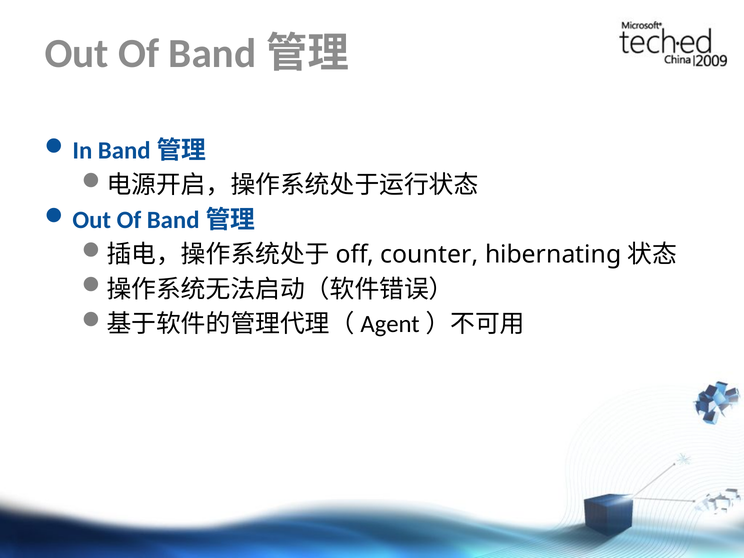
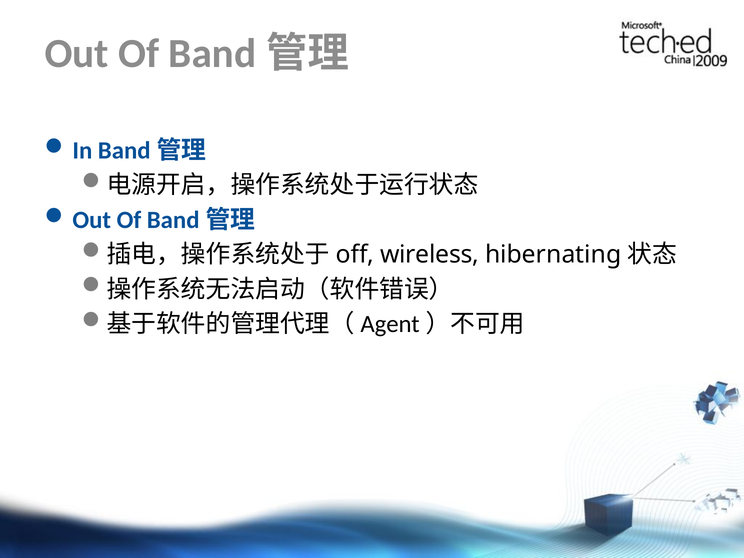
counter: counter -> wireless
